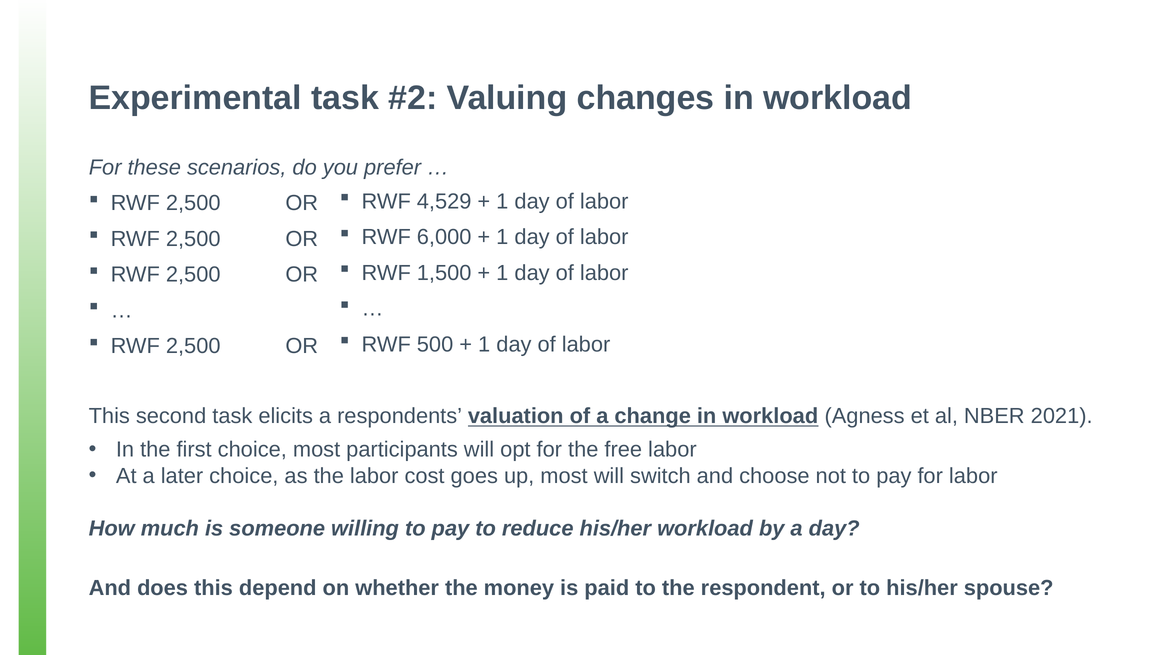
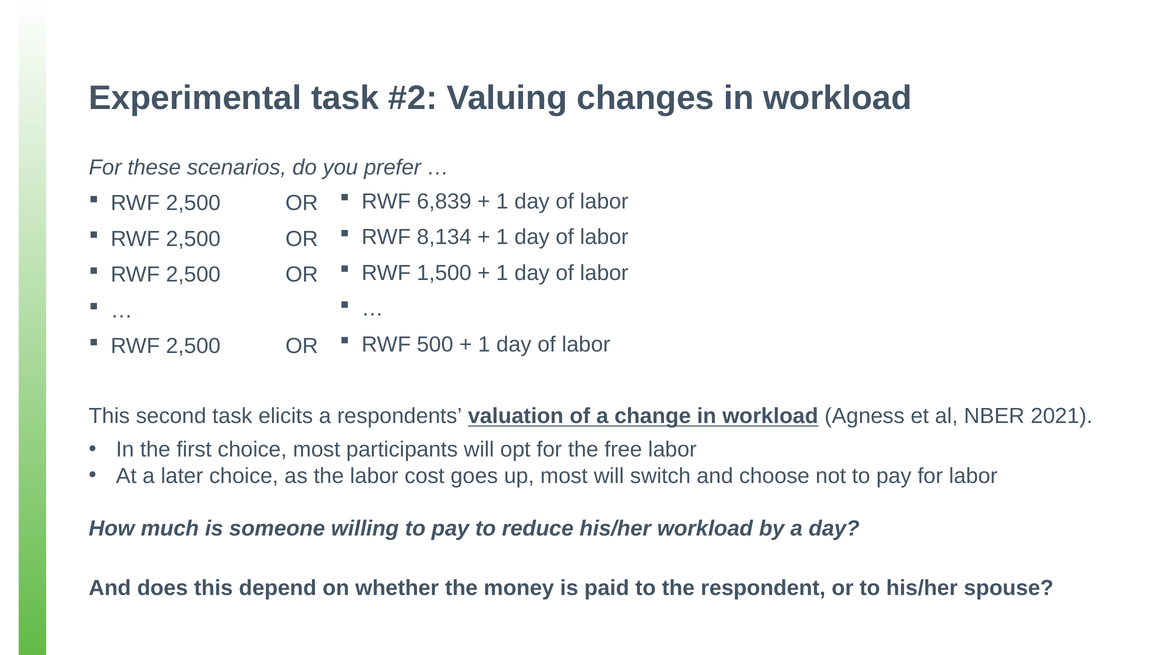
4,529: 4,529 -> 6,839
6,000: 6,000 -> 8,134
